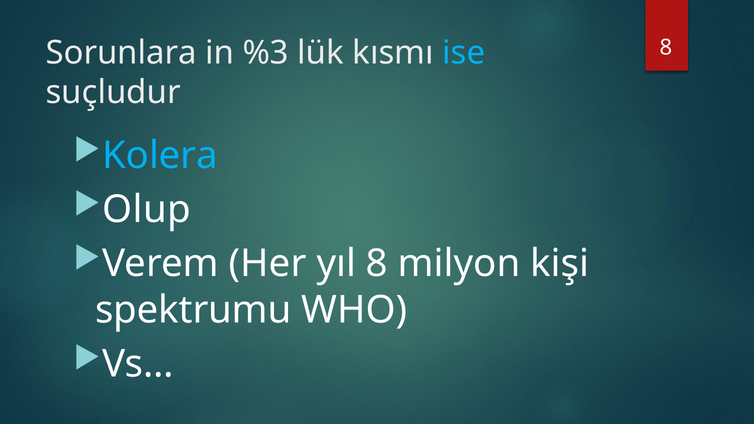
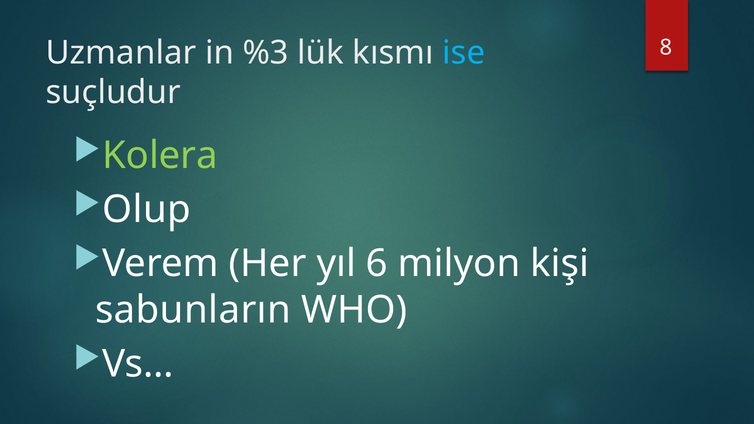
Sorunlara: Sorunlara -> Uzmanlar
Kolera colour: light blue -> light green
yıl 8: 8 -> 6
spektrumu: spektrumu -> sabunların
